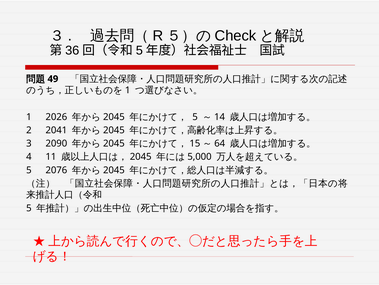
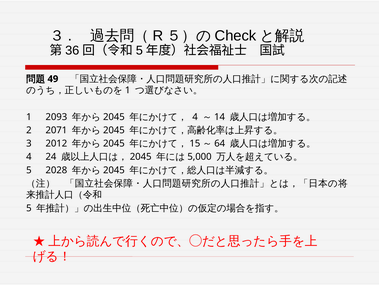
2026: 2026 -> 2093
5 at (195, 117): 5 -> 4
2041: 2041 -> 2071
2090: 2090 -> 2012
11: 11 -> 24
2076: 2076 -> 2028
